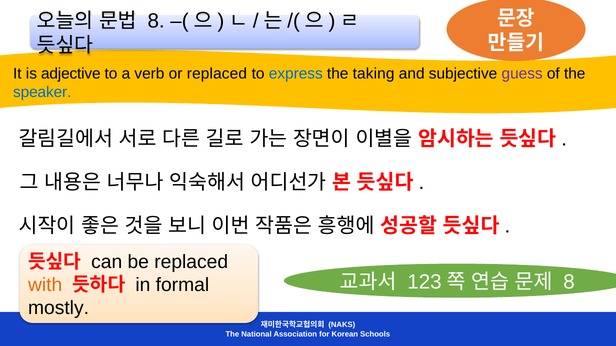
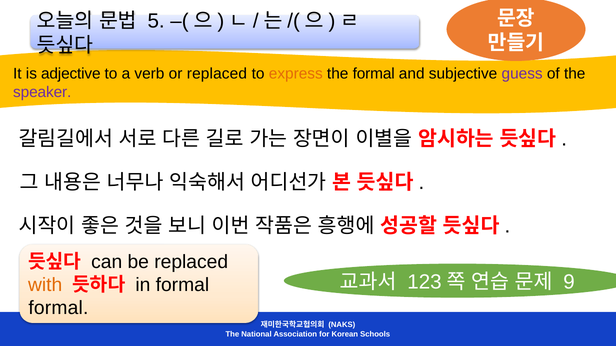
8 at (156, 21): 8 -> 5
express colour: blue -> orange
the taking: taking -> formal
speaker colour: blue -> purple
8 at (569, 282): 8 -> 9
mostly at (59, 309): mostly -> formal
